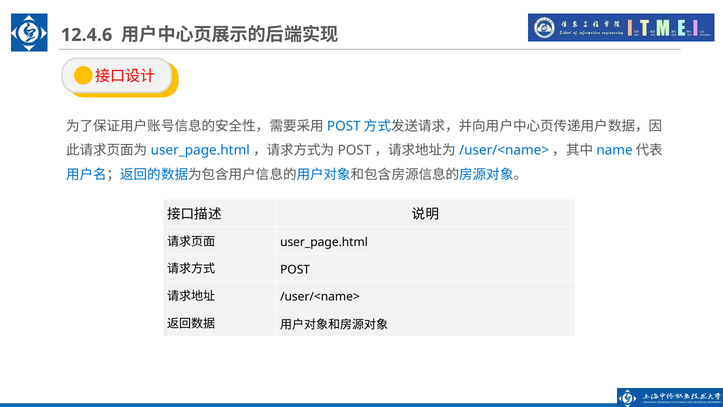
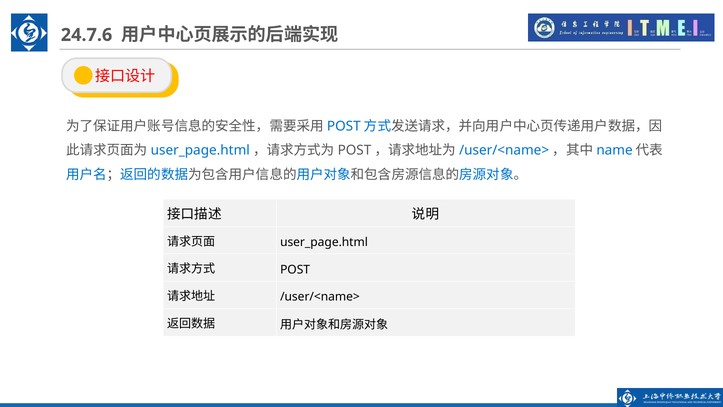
12.4.6: 12.4.6 -> 24.7.6
